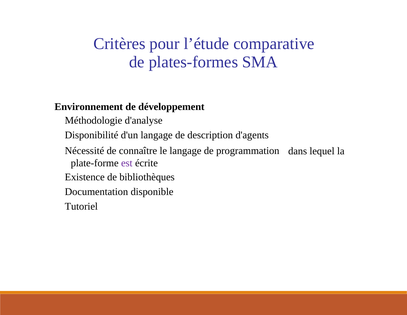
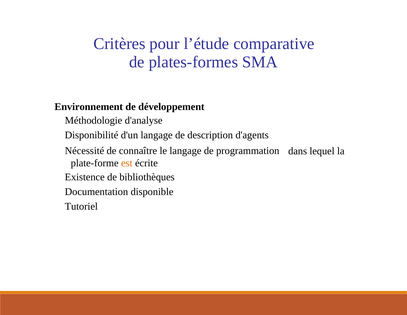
est colour: purple -> orange
